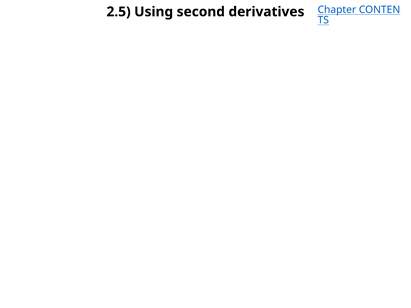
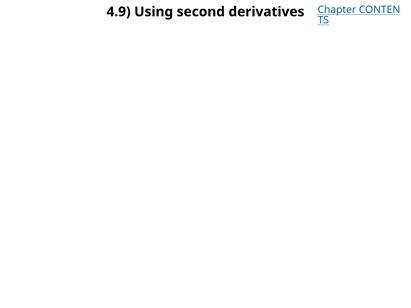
2.5: 2.5 -> 4.9
